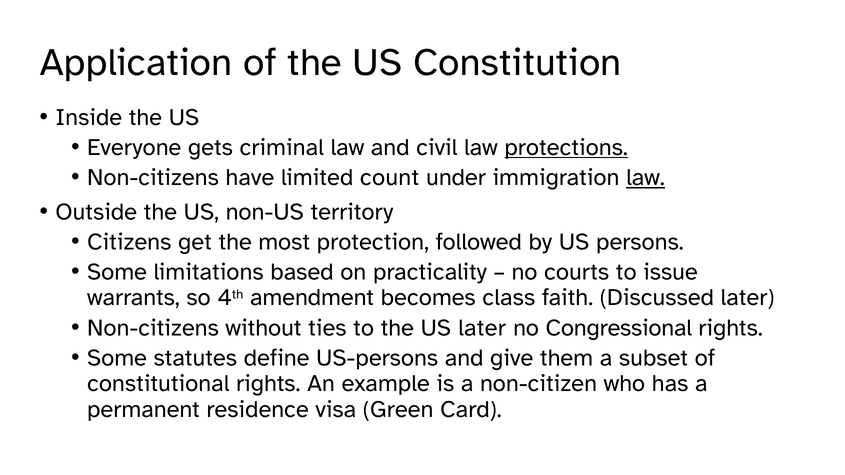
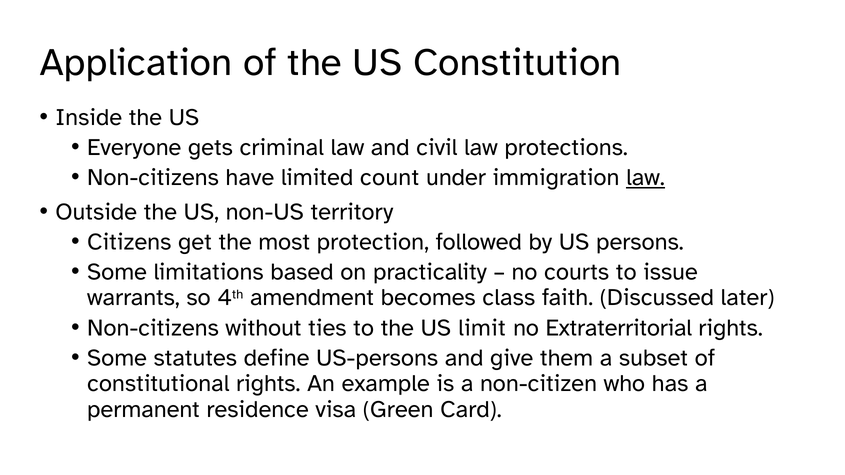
protections underline: present -> none
US later: later -> limit
Congressional: Congressional -> Extraterritorial
